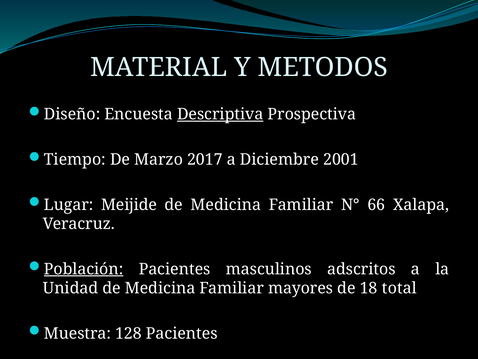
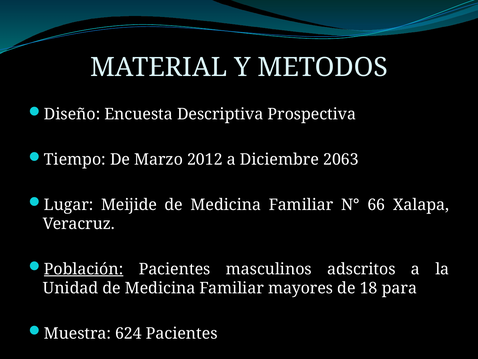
Descriptiva underline: present -> none
2017: 2017 -> 2012
2001: 2001 -> 2063
total: total -> para
128: 128 -> 624
